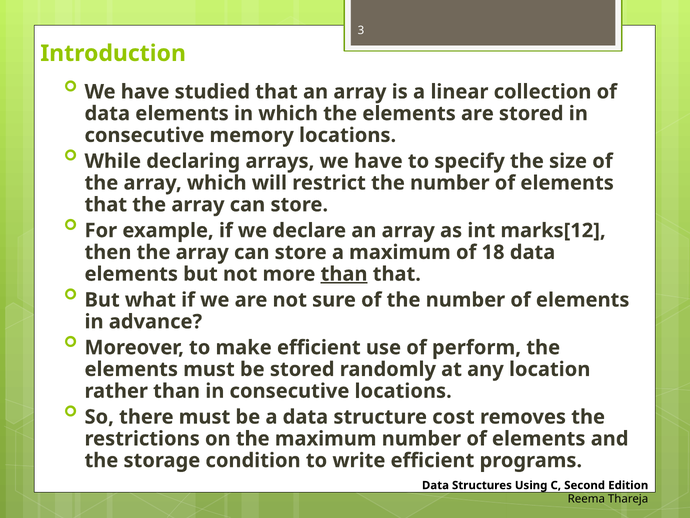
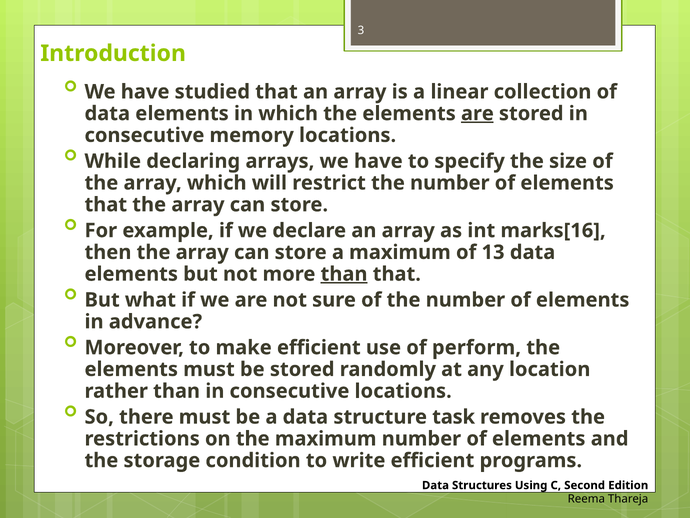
are at (477, 113) underline: none -> present
marks[12: marks[12 -> marks[16
18: 18 -> 13
cost: cost -> task
